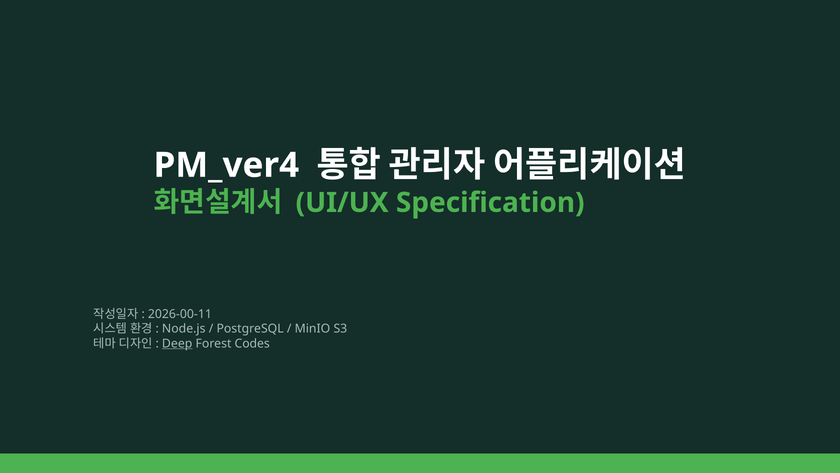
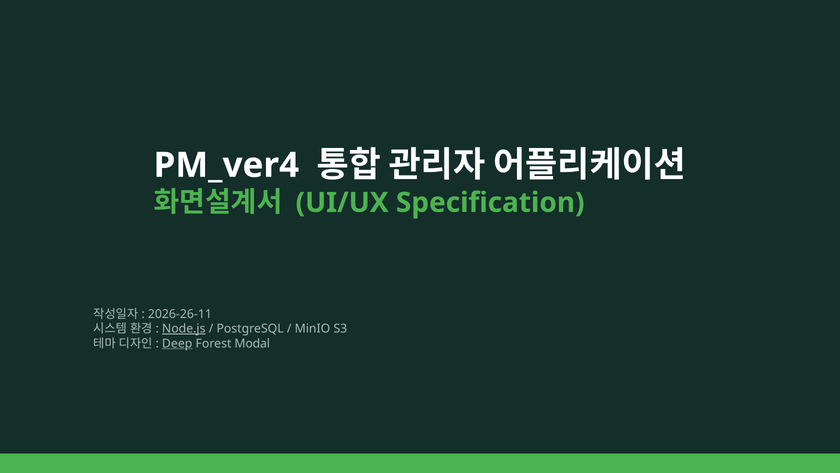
2026-00-11: 2026-00-11 -> 2026-26-11
Node.js underline: none -> present
Codes: Codes -> Modal
